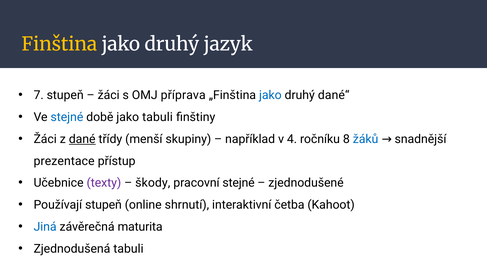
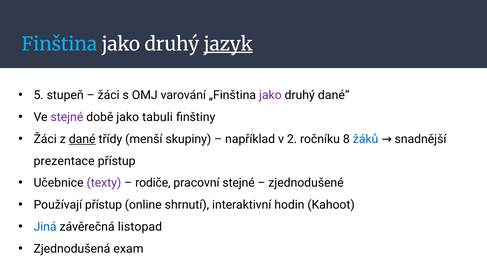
Finština colour: yellow -> light blue
jazyk underline: none -> present
7: 7 -> 5
příprava: příprava -> varování
jako at (270, 95) colour: blue -> purple
stejné at (67, 117) colour: blue -> purple
4: 4 -> 2
škody: škody -> rodiče
Používají stupeň: stupeň -> přístup
četba: četba -> hodin
maturita: maturita -> listopad
Zjednodušená tabuli: tabuli -> exam
